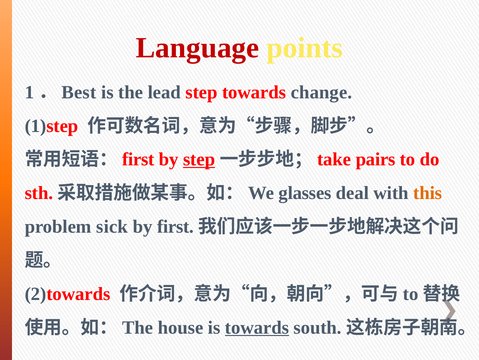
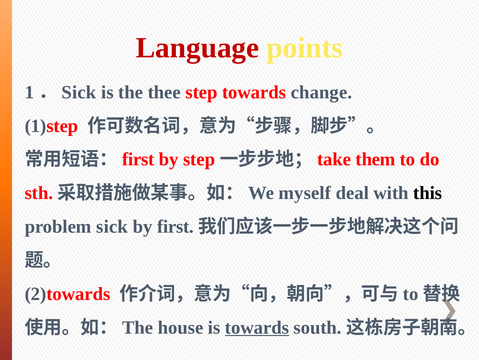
Best at (79, 92): Best -> Sick
lead: lead -> thee
step at (199, 159) underline: present -> none
pairs: pairs -> them
glasses: glasses -> myself
this colour: orange -> black
